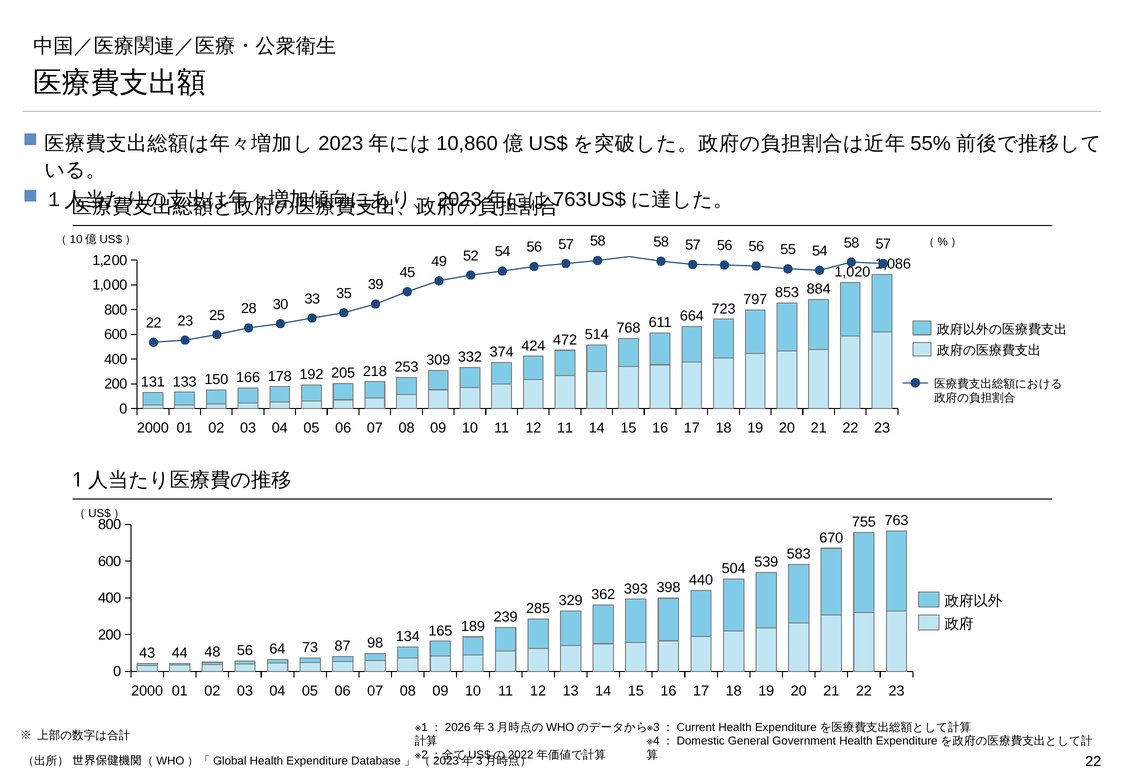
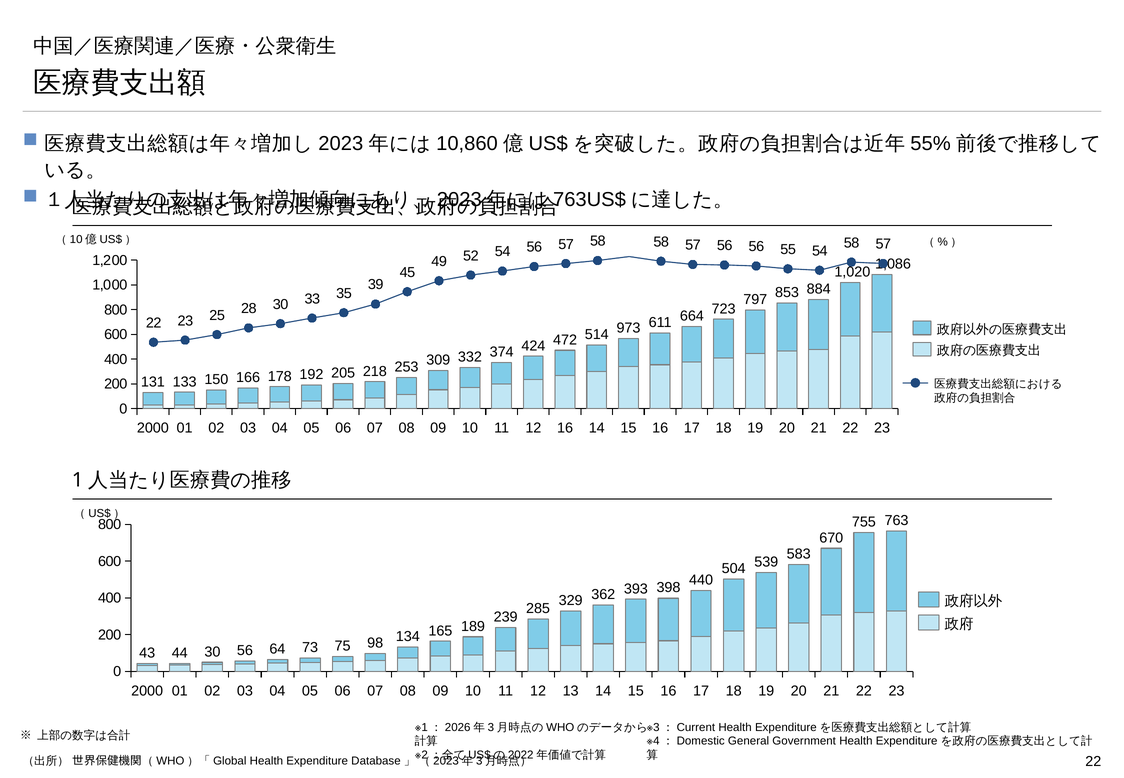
768: 768 -> 973
12 11: 11 -> 16
44 48: 48 -> 30
87: 87 -> 75
